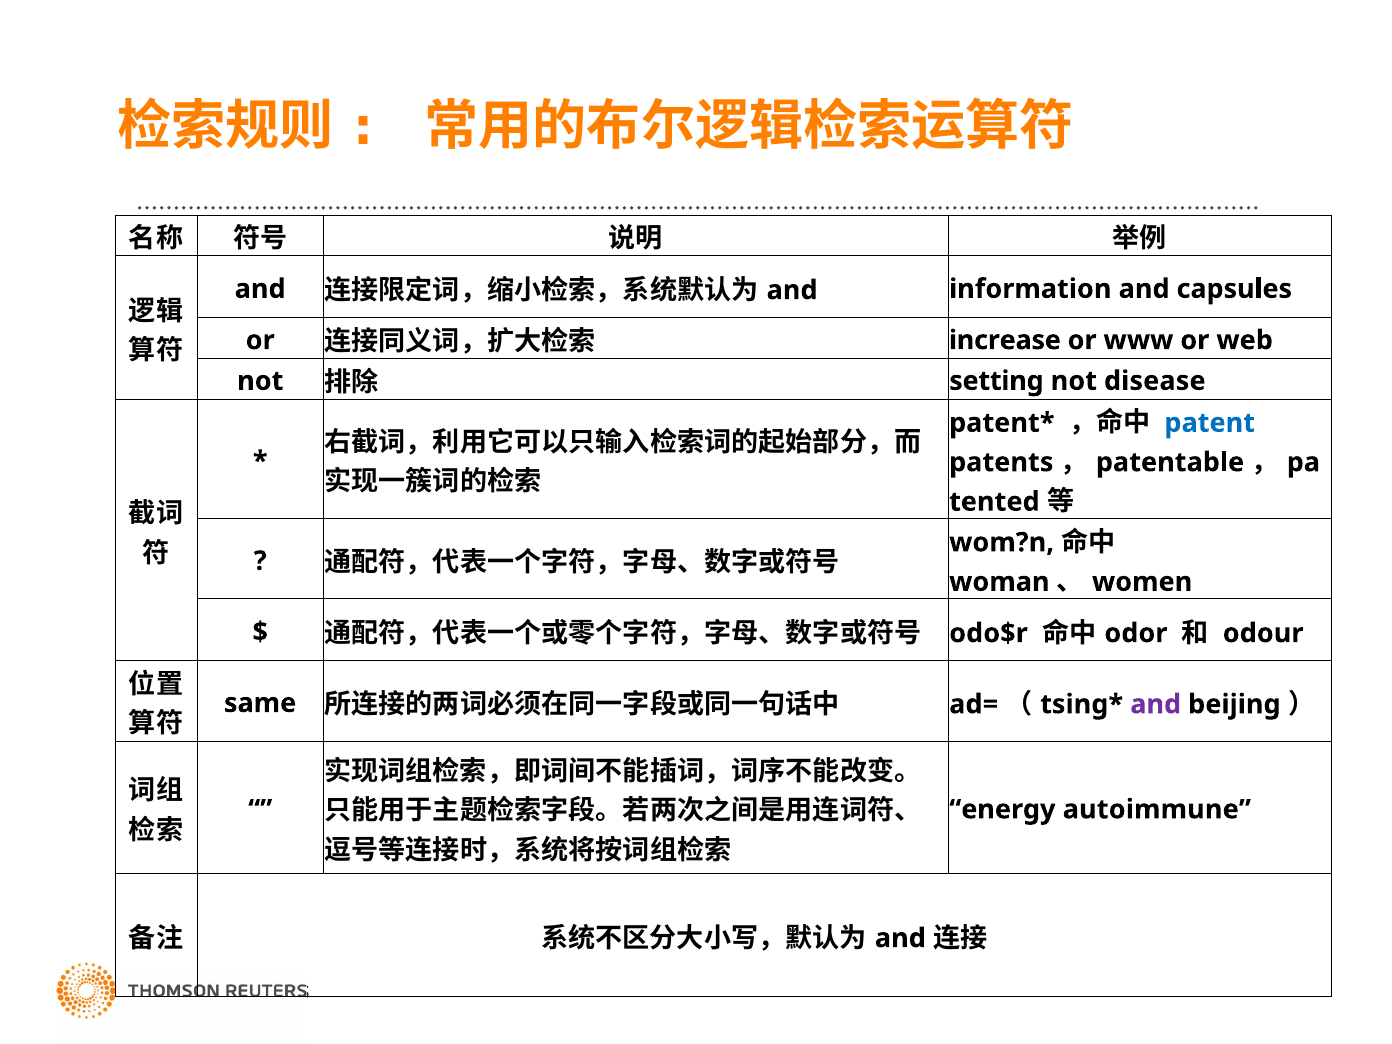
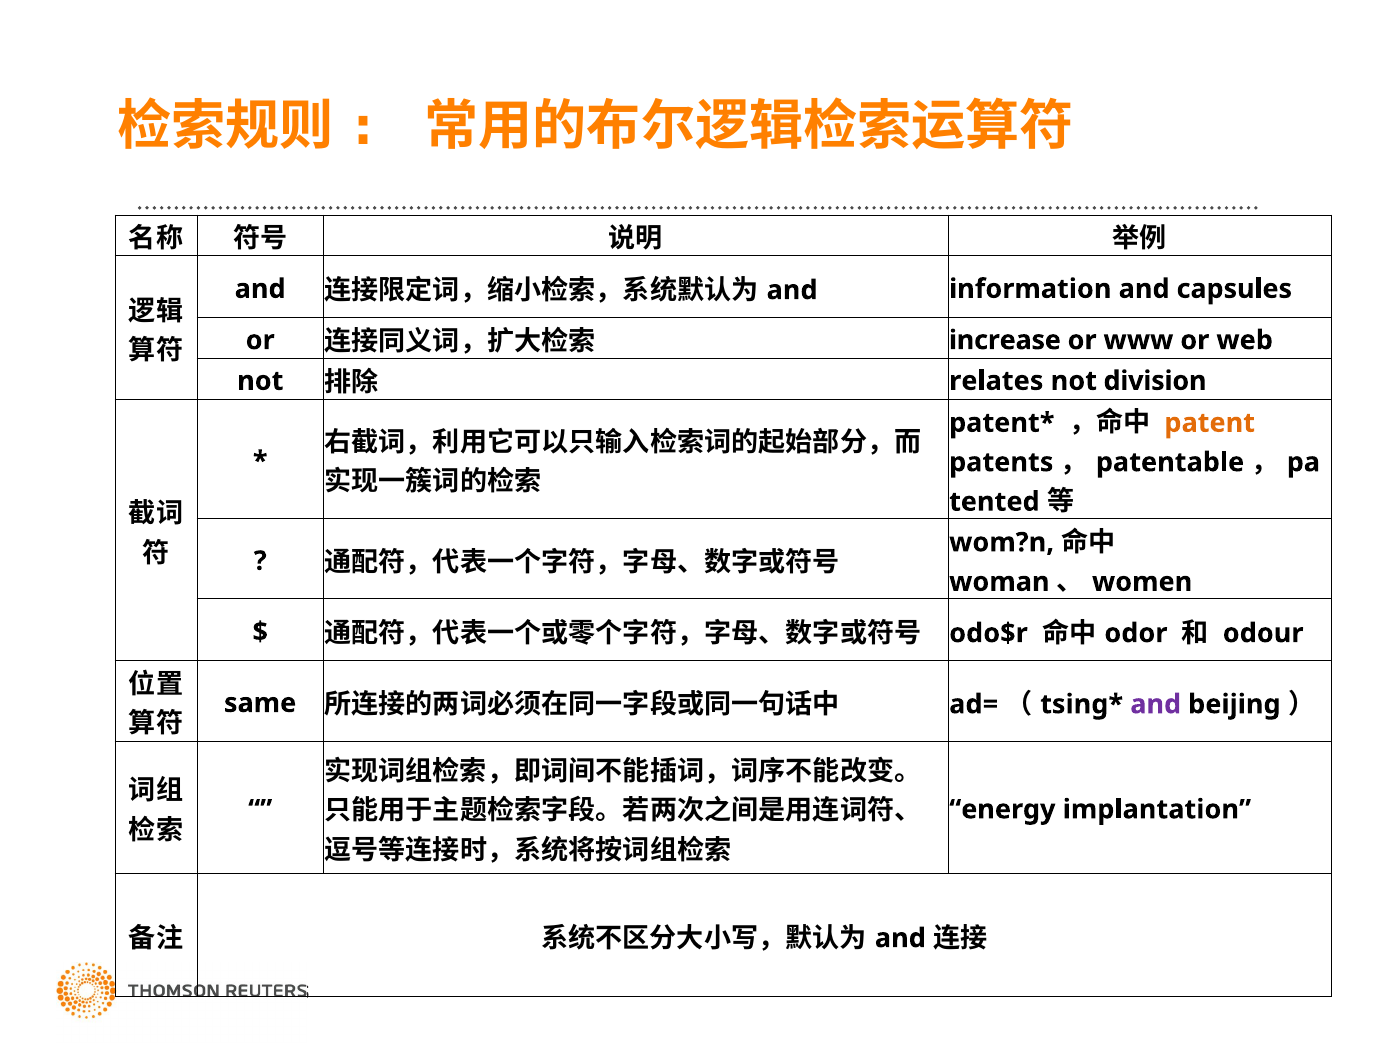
setting: setting -> relates
disease: disease -> division
patent colour: blue -> orange
autoimmune: autoimmune -> implantation
